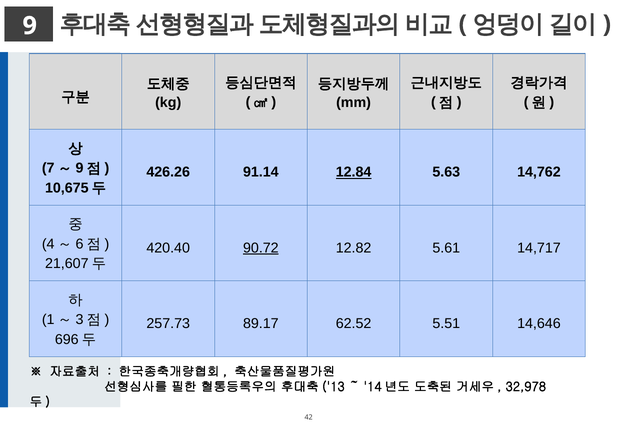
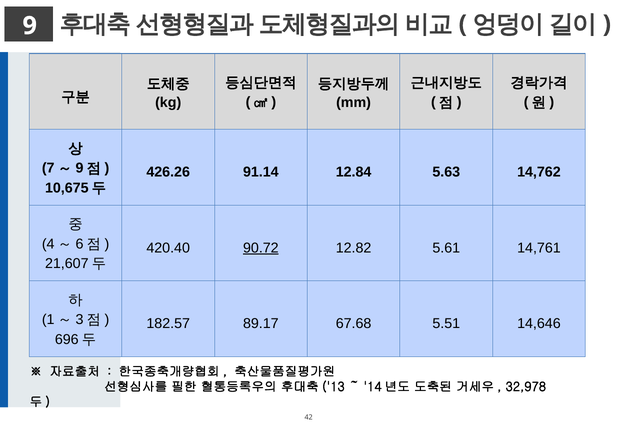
12.84 underline: present -> none
14,717: 14,717 -> 14,761
257.73: 257.73 -> 182.57
62.52: 62.52 -> 67.68
